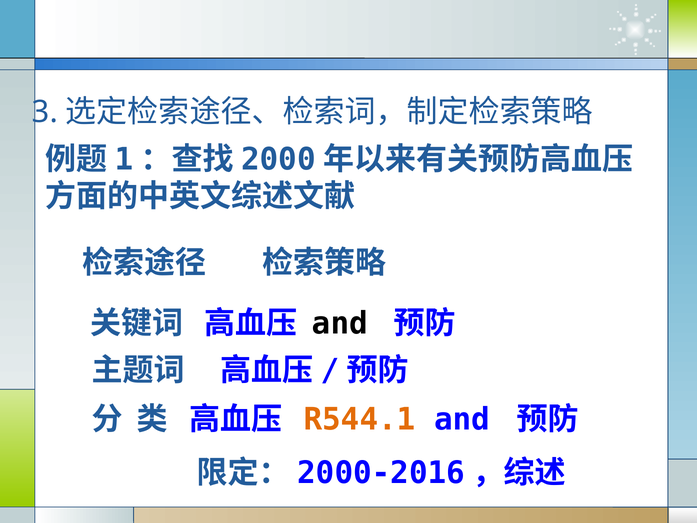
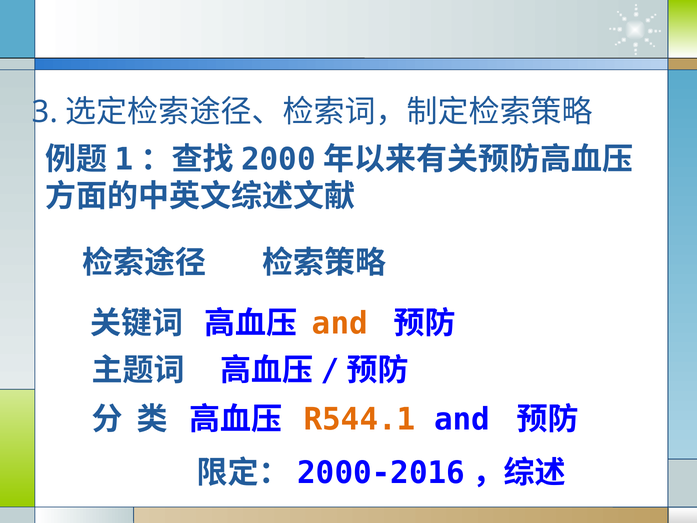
and at (340, 323) colour: black -> orange
